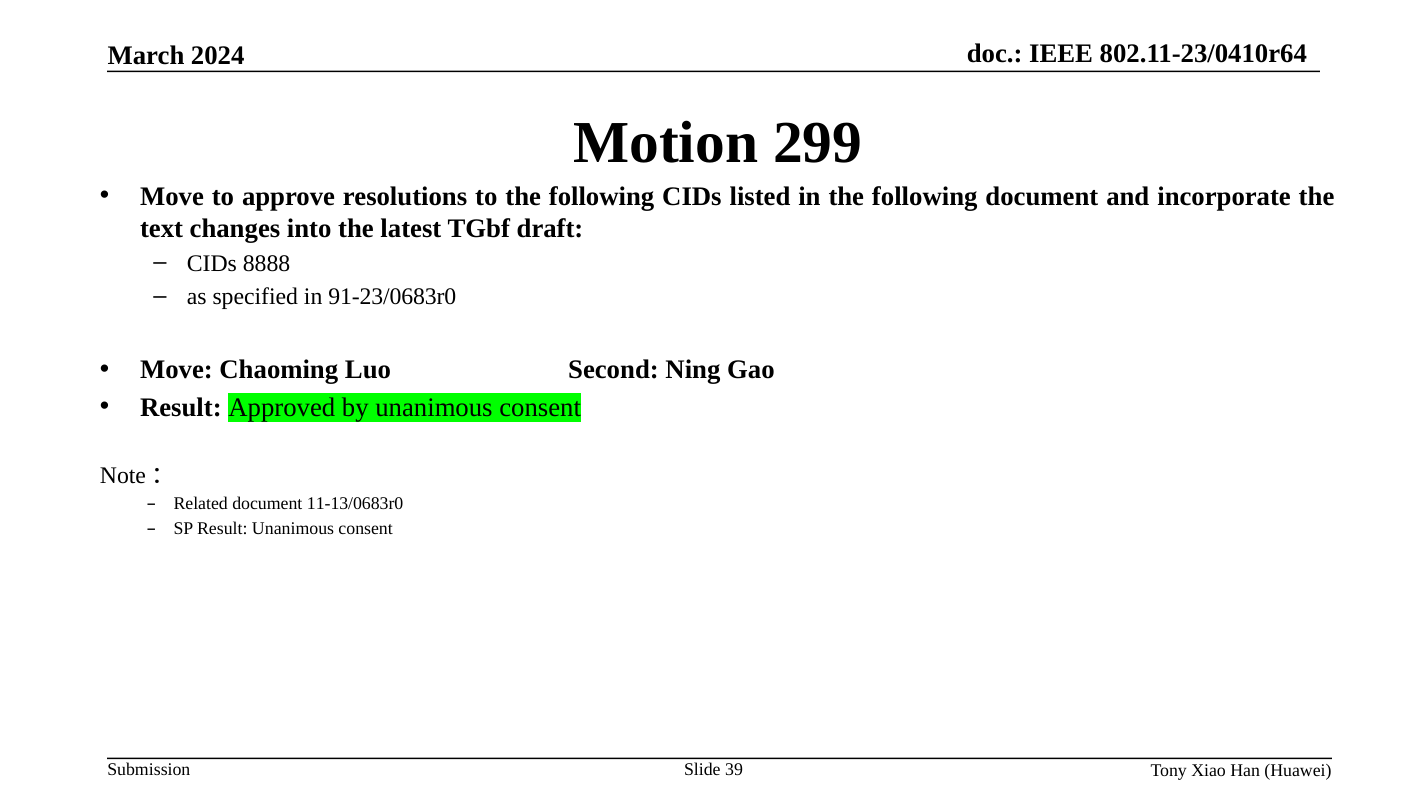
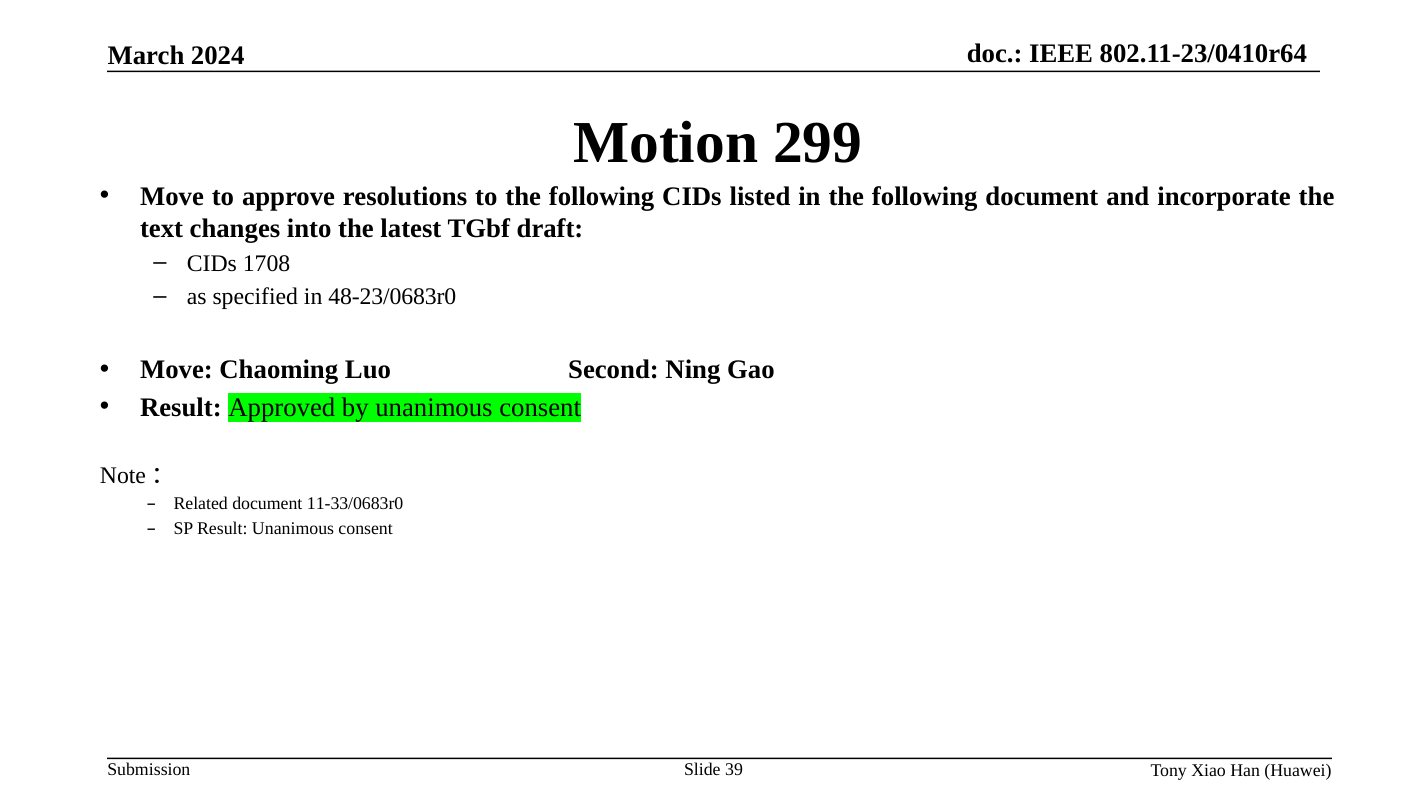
8888: 8888 -> 1708
91-23/0683r0: 91-23/0683r0 -> 48-23/0683r0
11-13/0683r0: 11-13/0683r0 -> 11-33/0683r0
